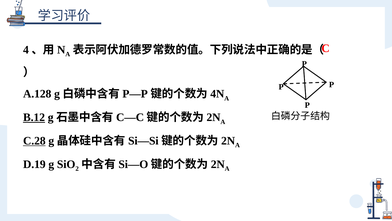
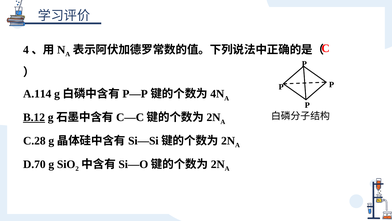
A.128: A.128 -> A.114
C.28 underline: present -> none
D.19: D.19 -> D.70
